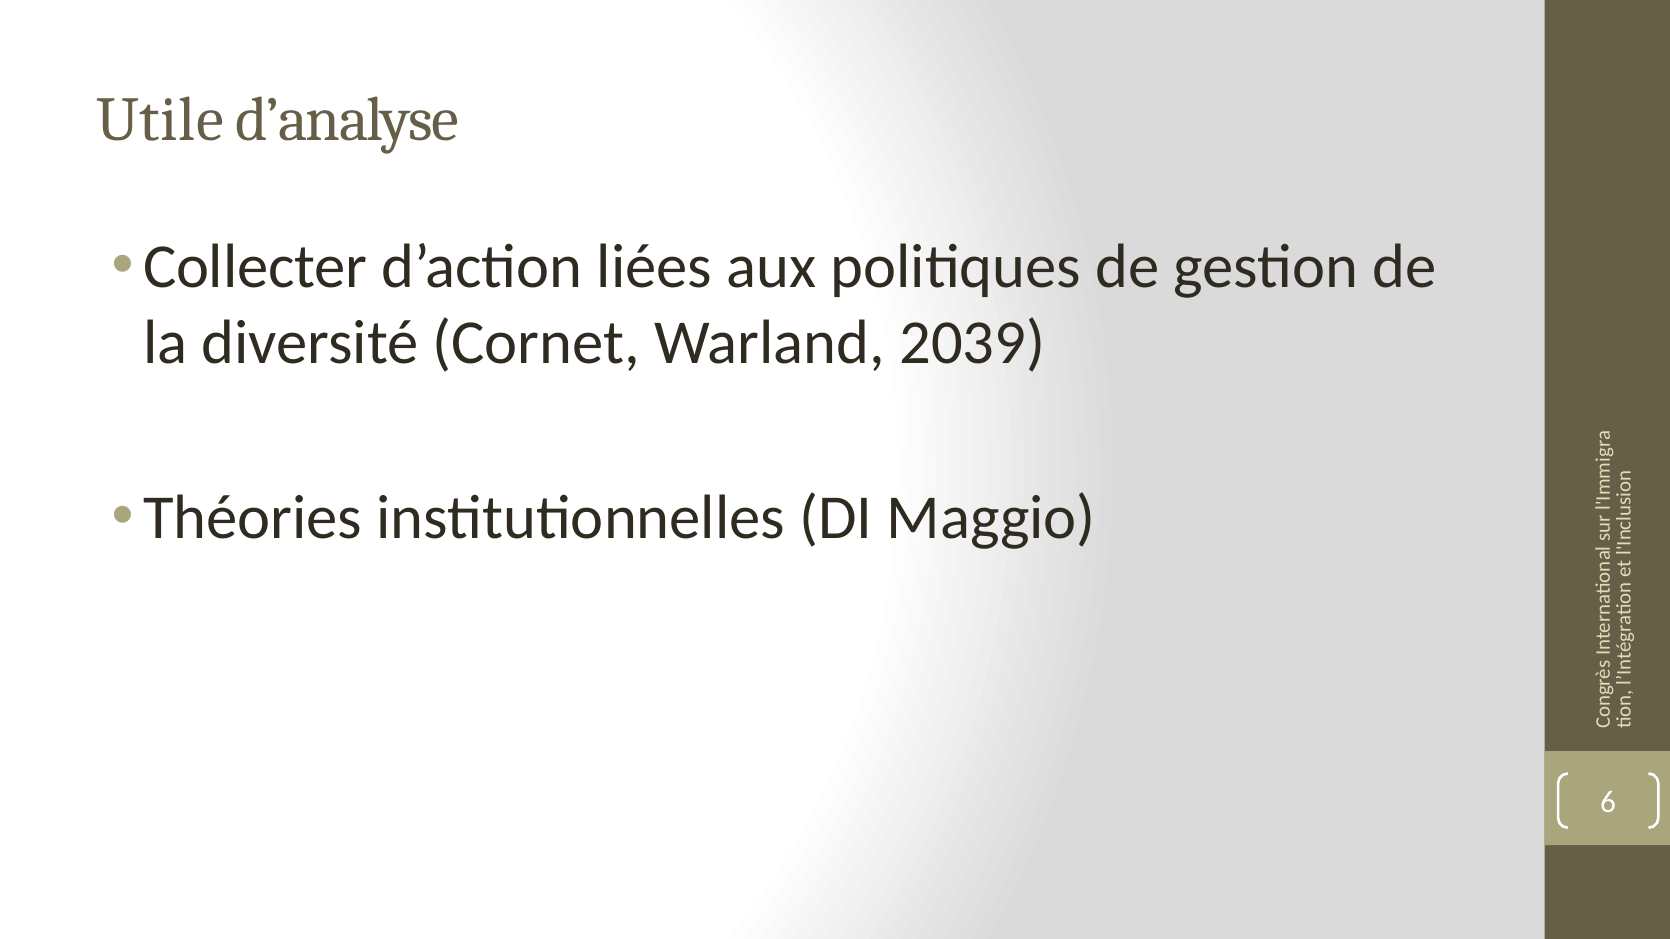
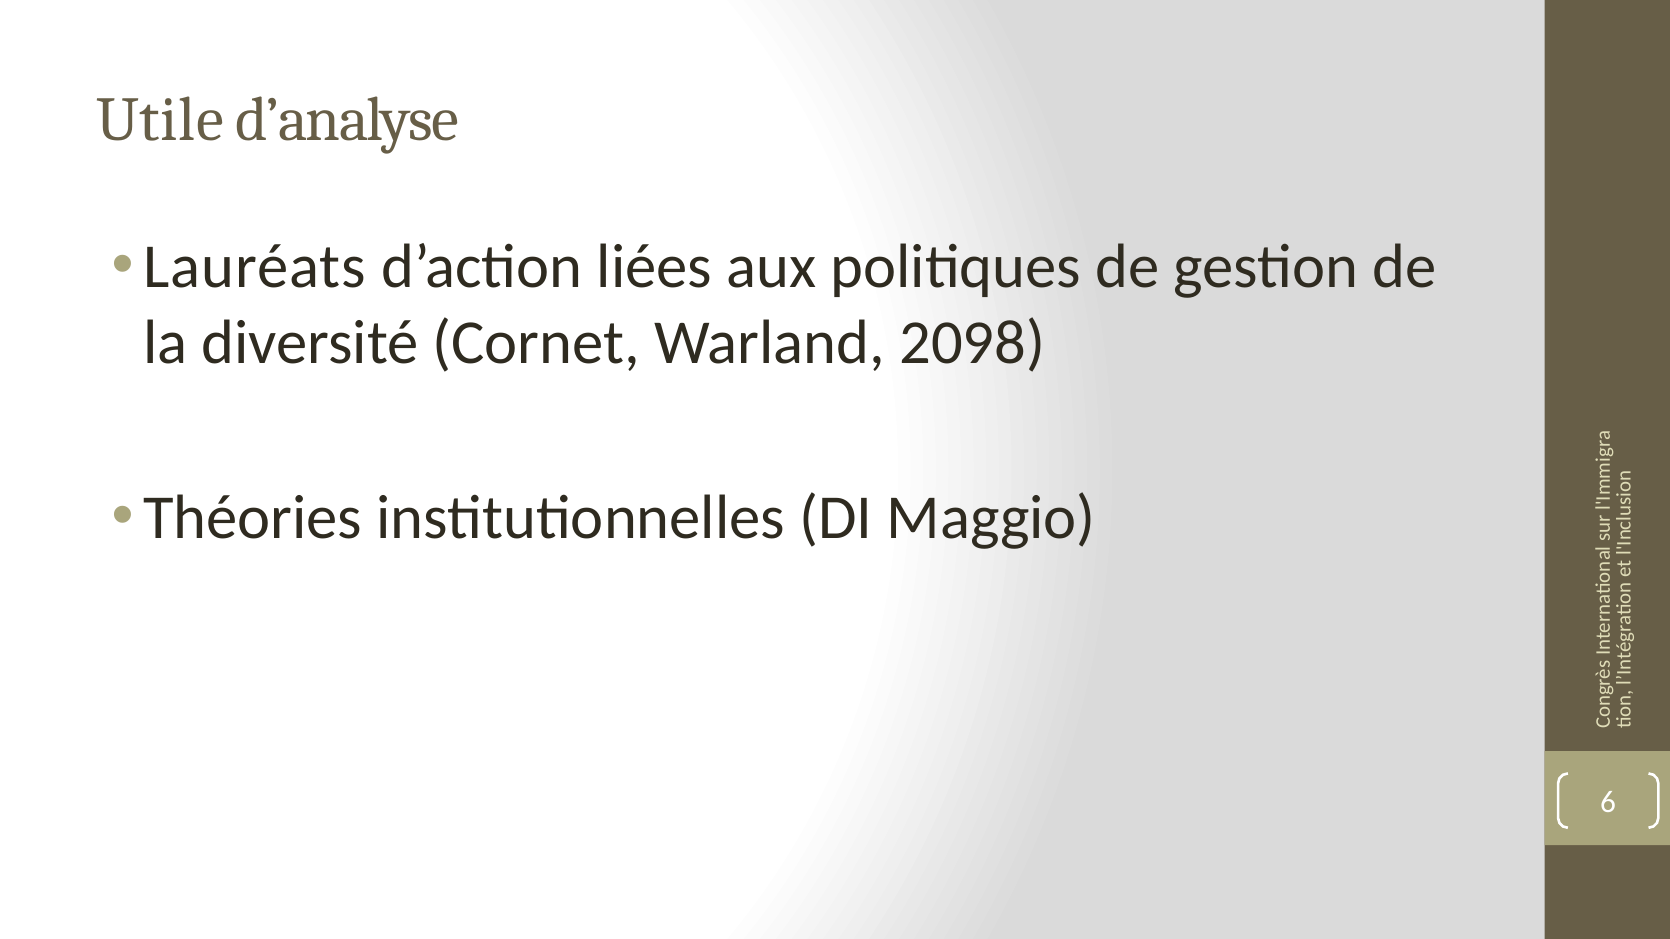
Collecter: Collecter -> Lauréats
2039: 2039 -> 2098
